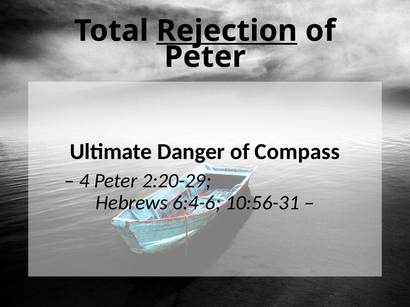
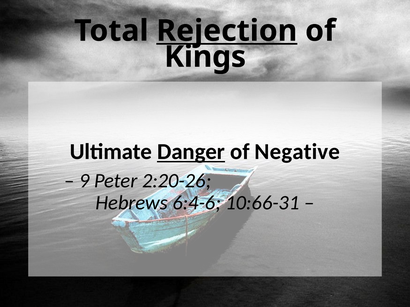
Peter at (205, 57): Peter -> Kings
Danger underline: none -> present
Compass: Compass -> Negative
4: 4 -> 9
2:20-29: 2:20-29 -> 2:20-26
10:56-31: 10:56-31 -> 10:66-31
